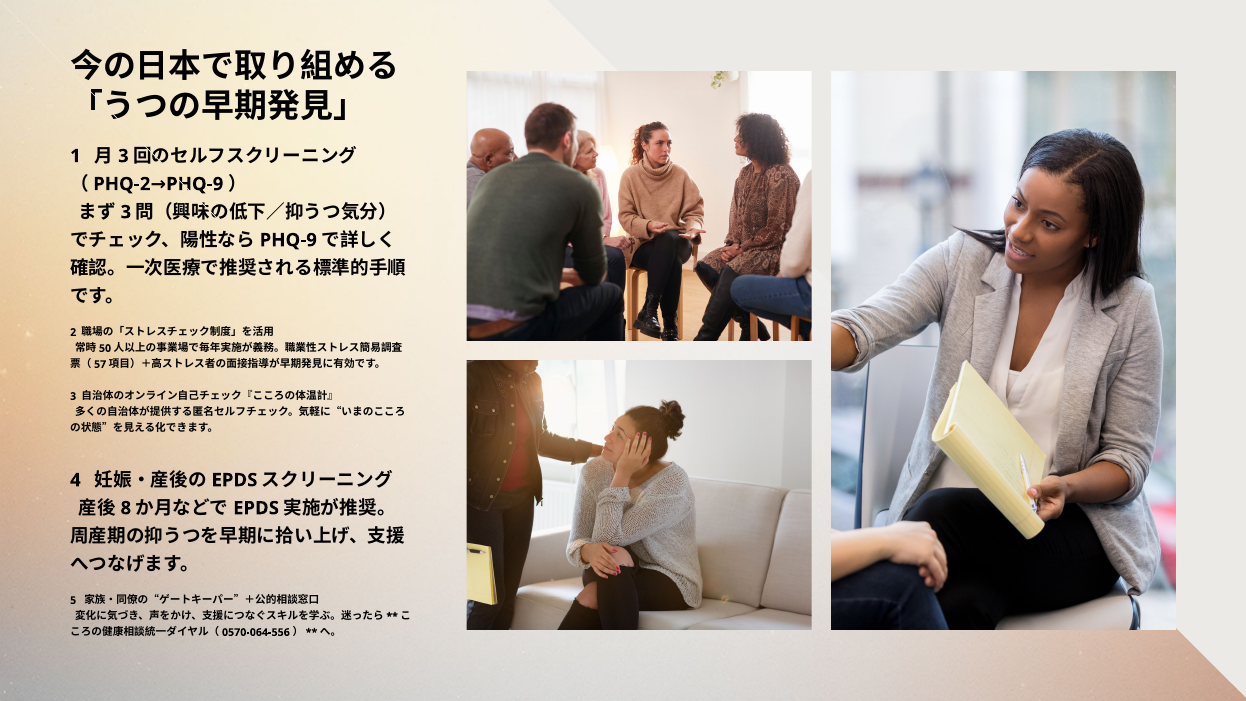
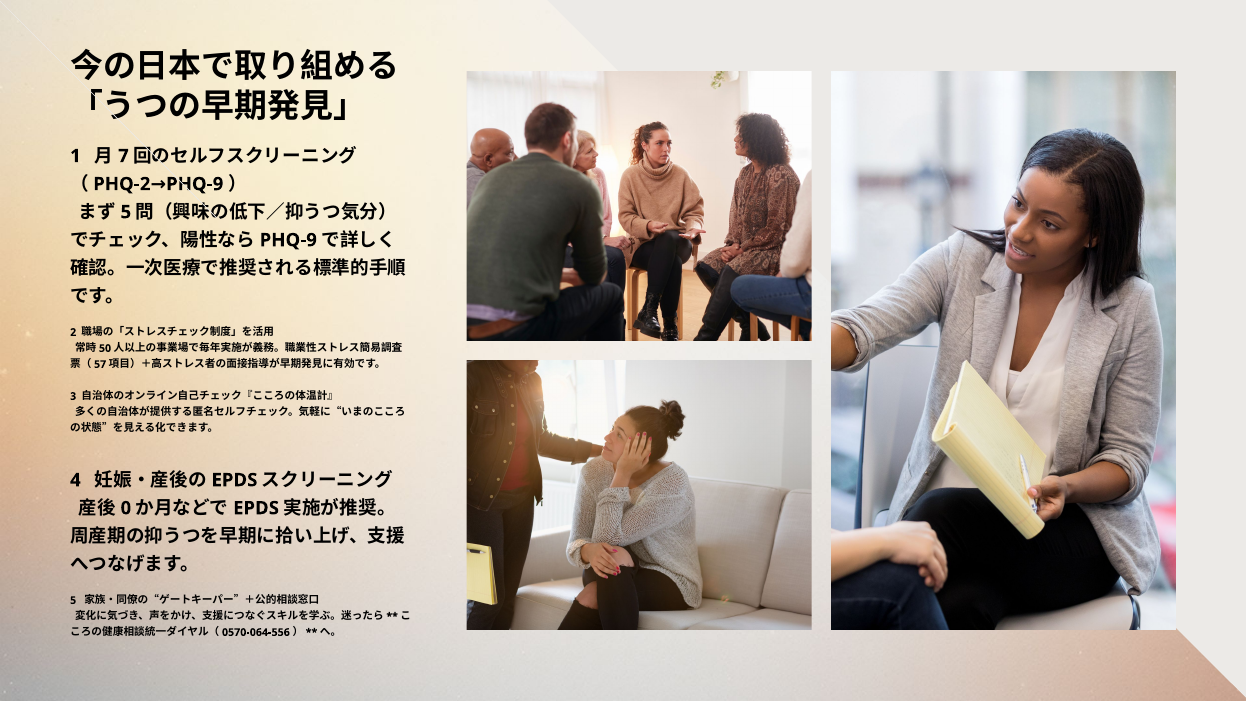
3 at (123, 156): 3 -> 7
3 at (126, 212): 3 -> 5
8: 8 -> 0
